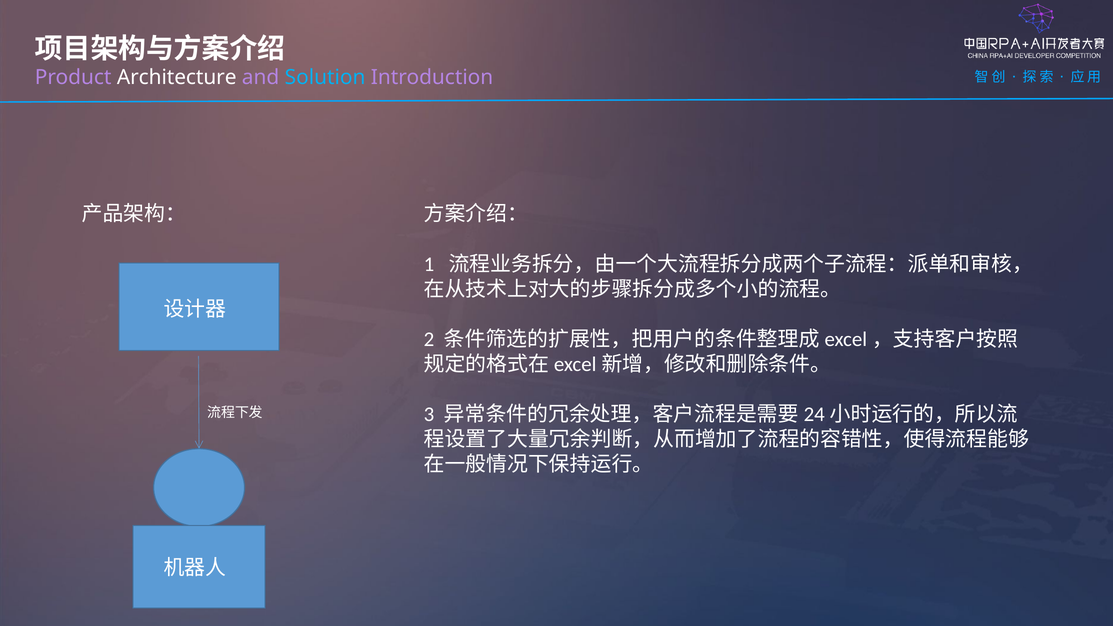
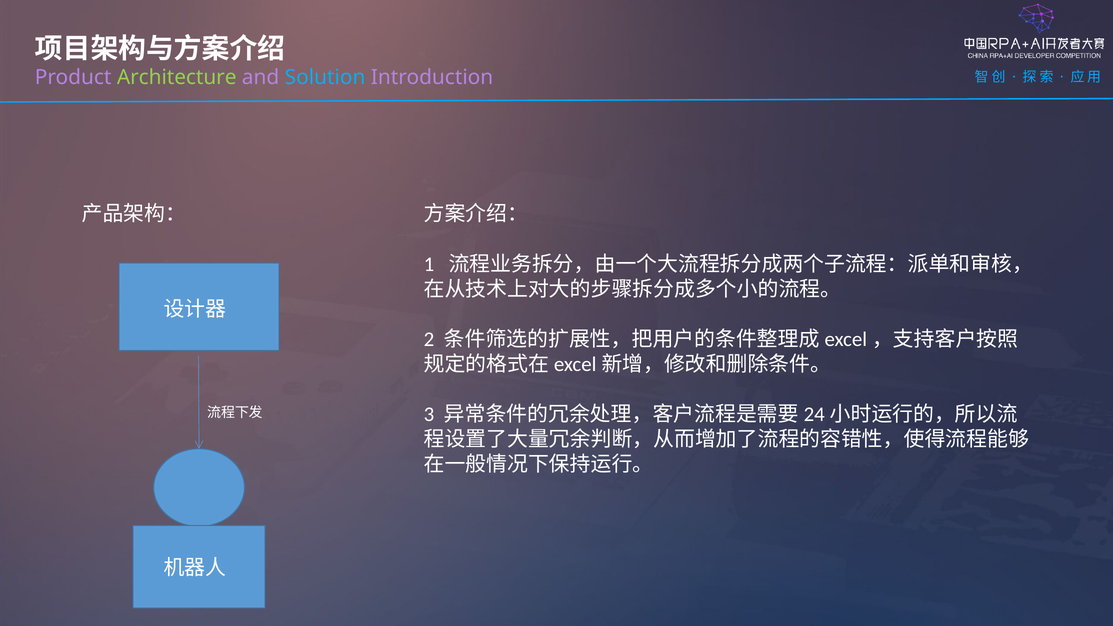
Architecture colour: white -> light green
